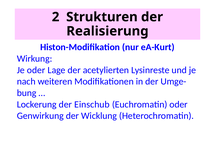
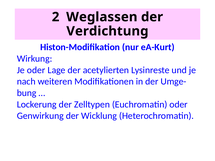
Strukturen: Strukturen -> Weglassen
Realisierung: Realisierung -> Verdichtung
Einschub: Einschub -> Zelltypen
